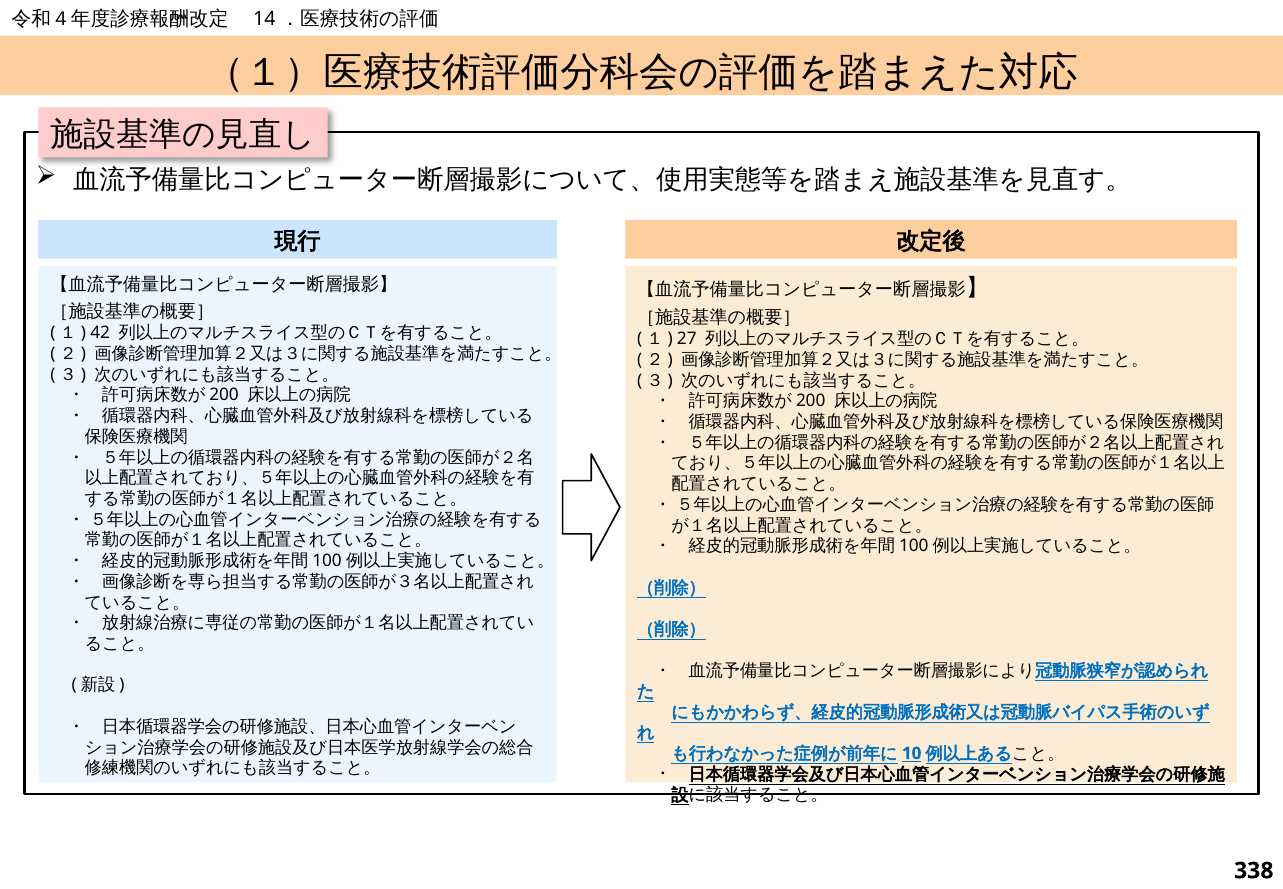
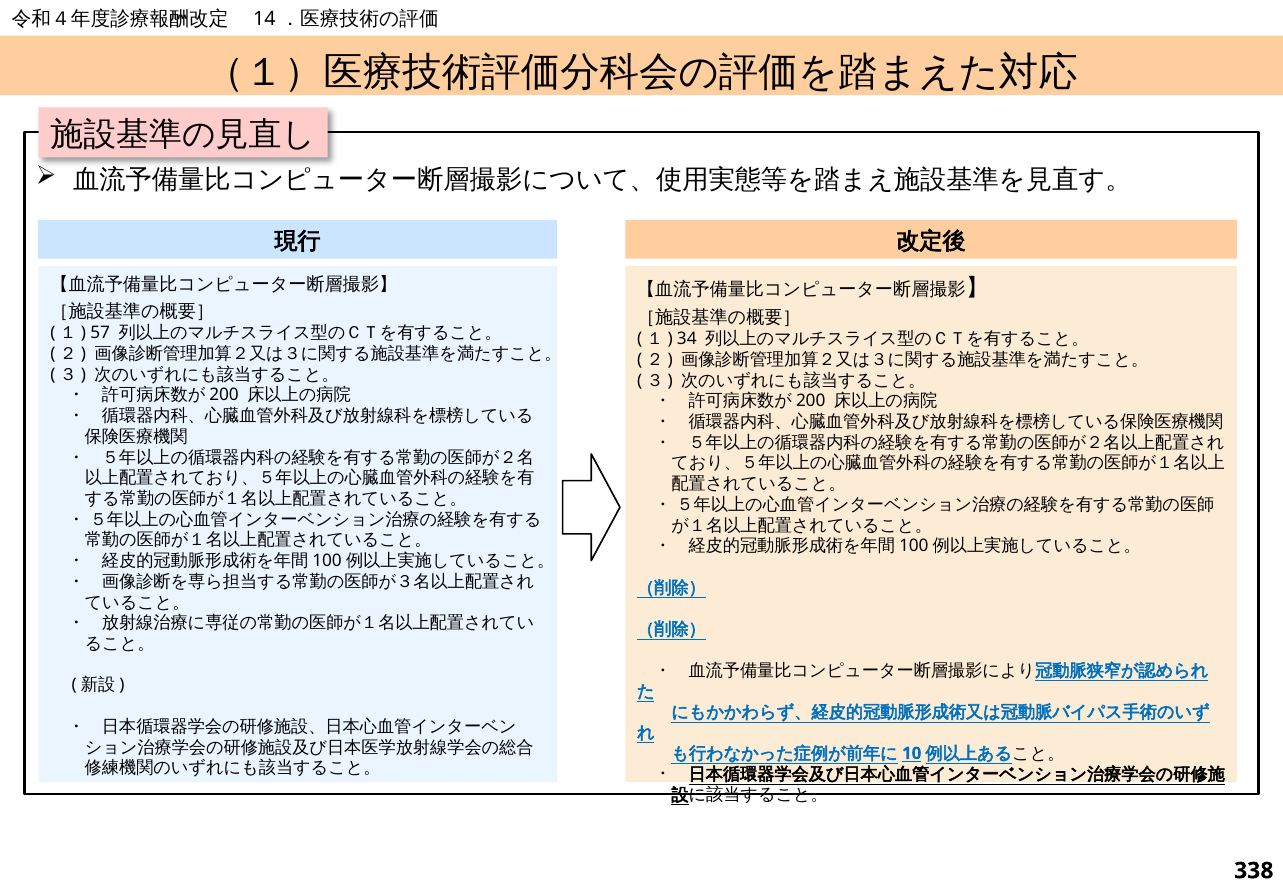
42: 42 -> 57
27: 27 -> 34
